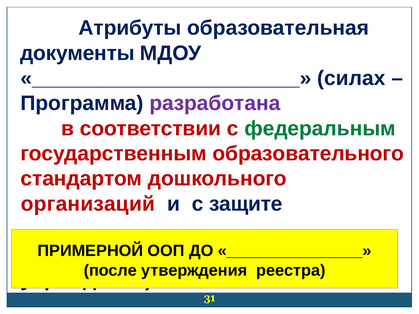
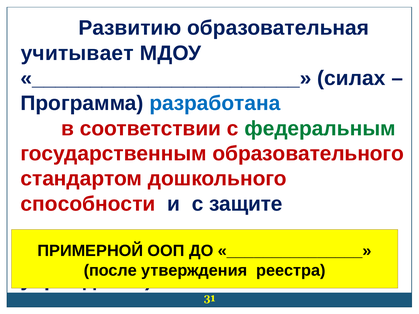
Атрибуты: Атрибуты -> Развитию
документы: документы -> учитывает
разработана colour: purple -> blue
организаций: организаций -> способности
